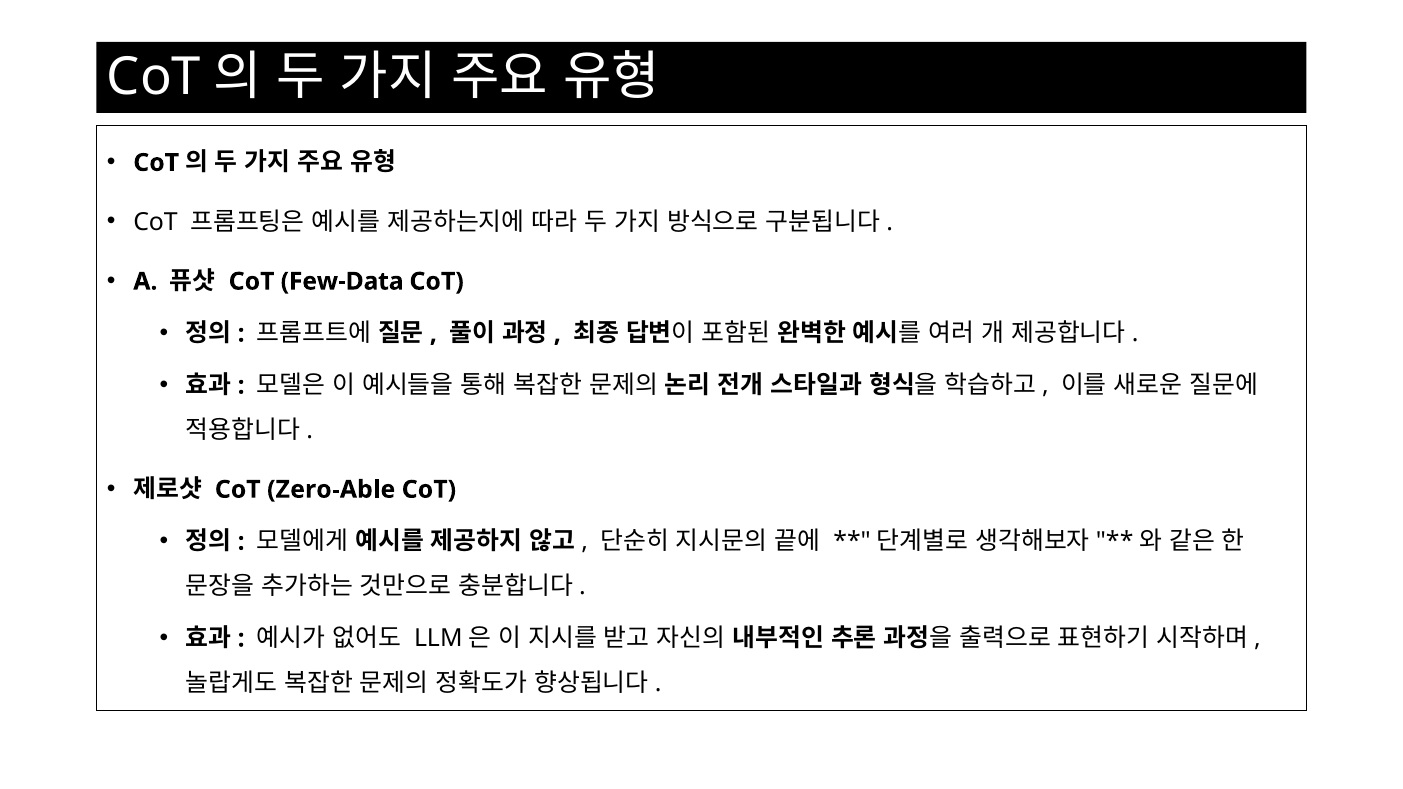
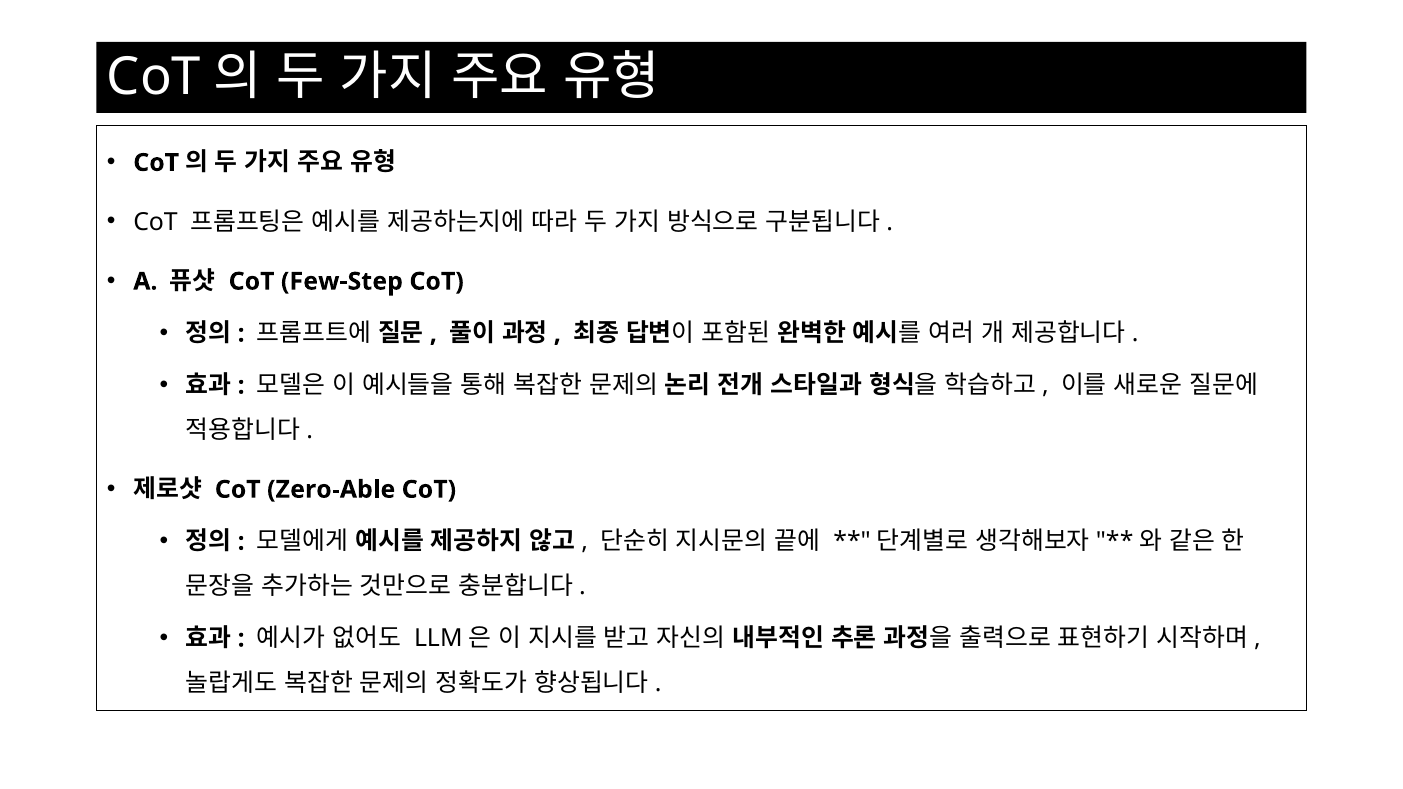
Few-Data: Few-Data -> Few-Step
